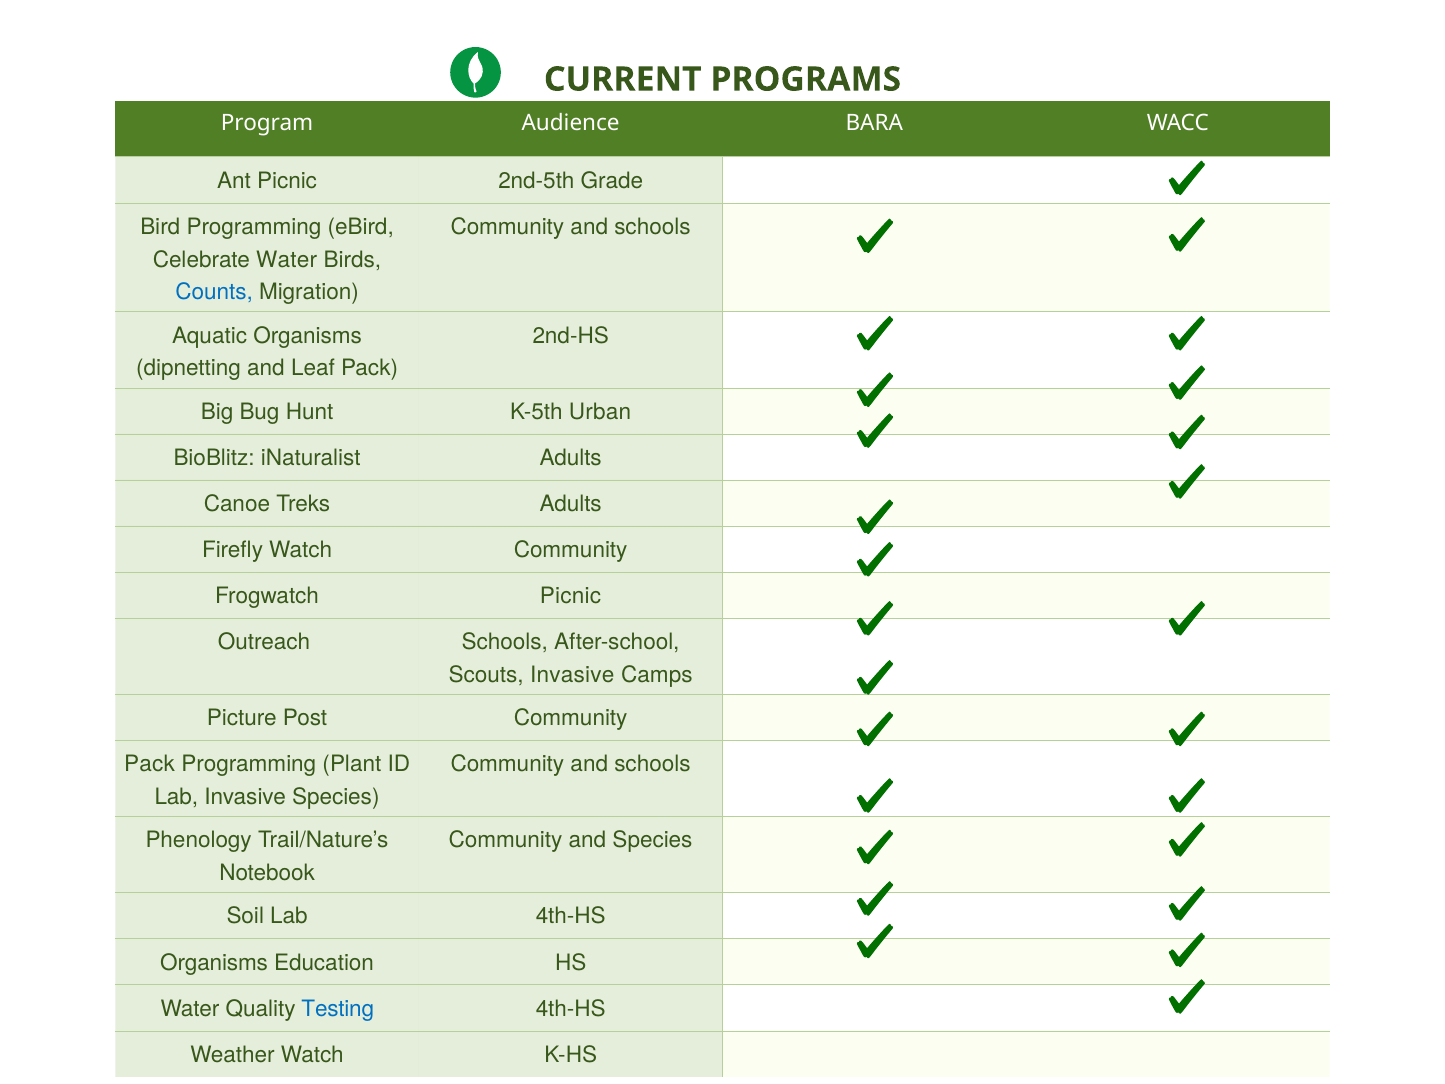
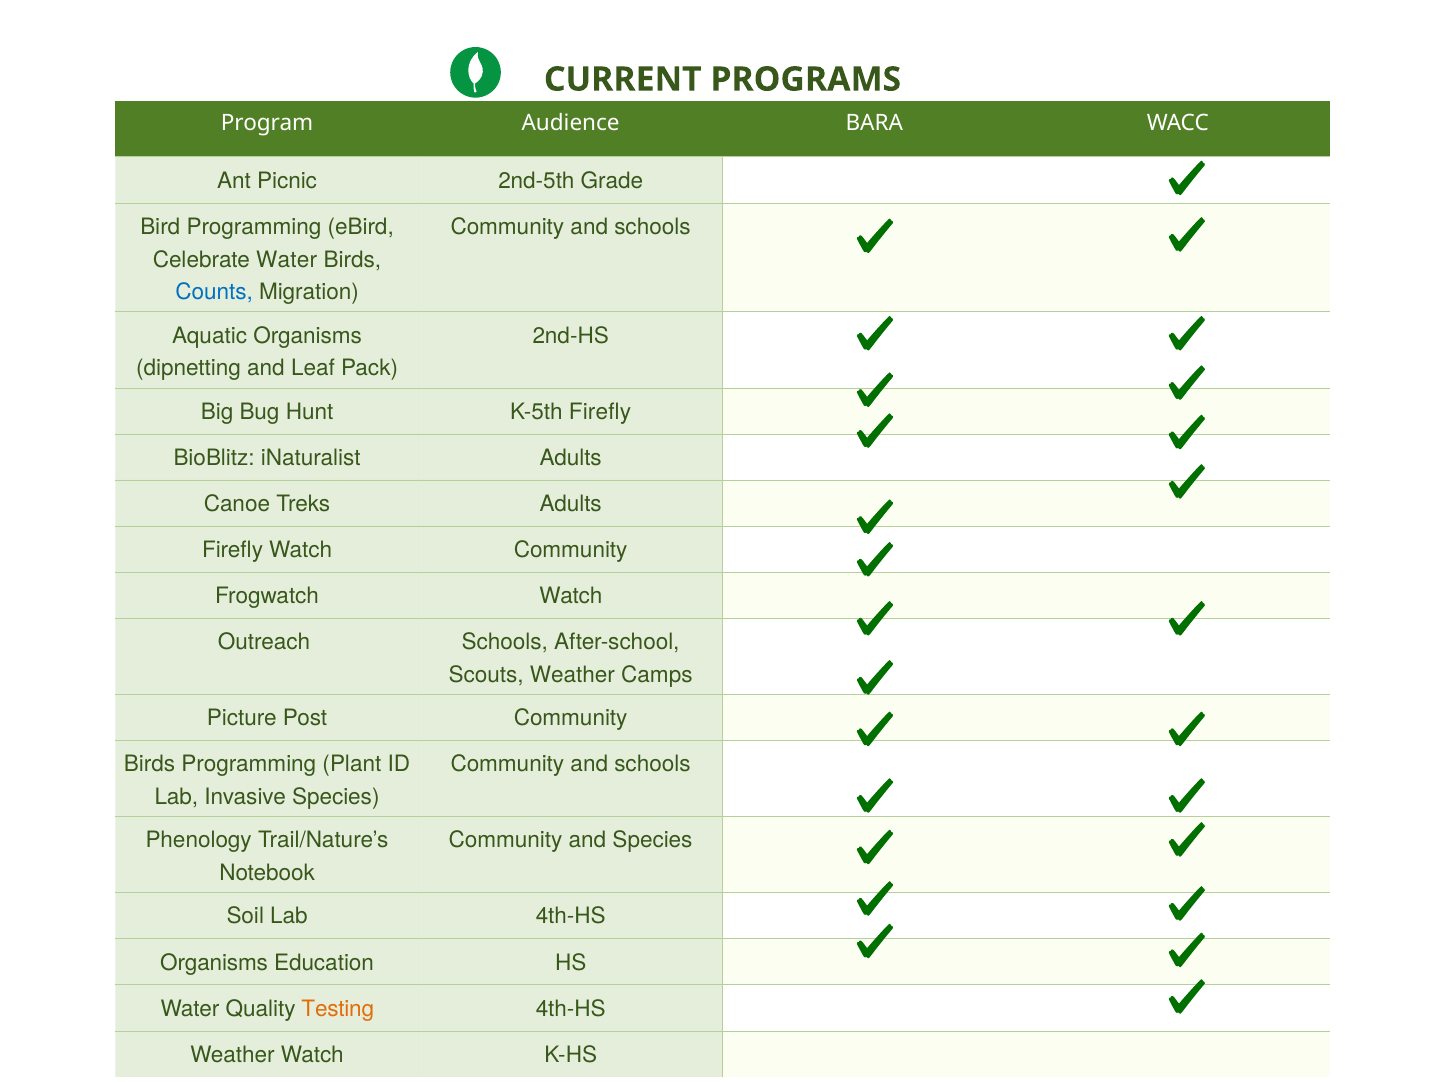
K-5th Urban: Urban -> Firefly
Frogwatch Picnic: Picnic -> Watch
Scouts Invasive: Invasive -> Weather
Pack at (149, 764): Pack -> Birds
Testing colour: blue -> orange
